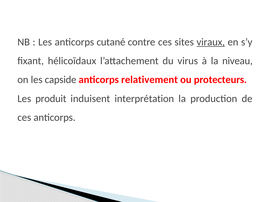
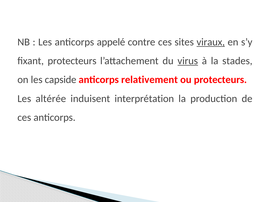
cutané: cutané -> appelé
fixant hélicoïdaux: hélicoïdaux -> protecteurs
virus underline: none -> present
niveau: niveau -> stades
produit: produit -> altérée
